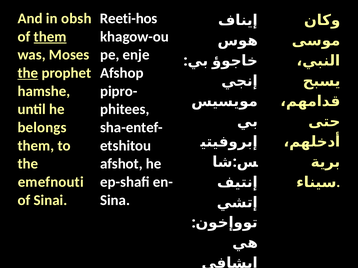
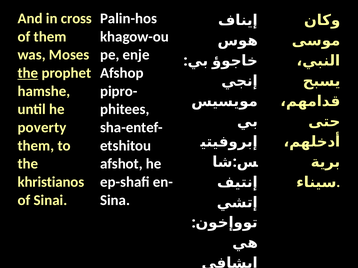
obsh: obsh -> cross
Reeti-hos: Reeti-hos -> Palin-hos
them at (50, 37) underline: present -> none
belongs: belongs -> poverty
emefnouti: emefnouti -> khristianos
